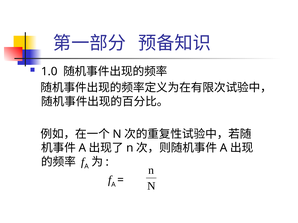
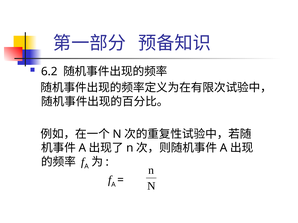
1.0: 1.0 -> 6.2
